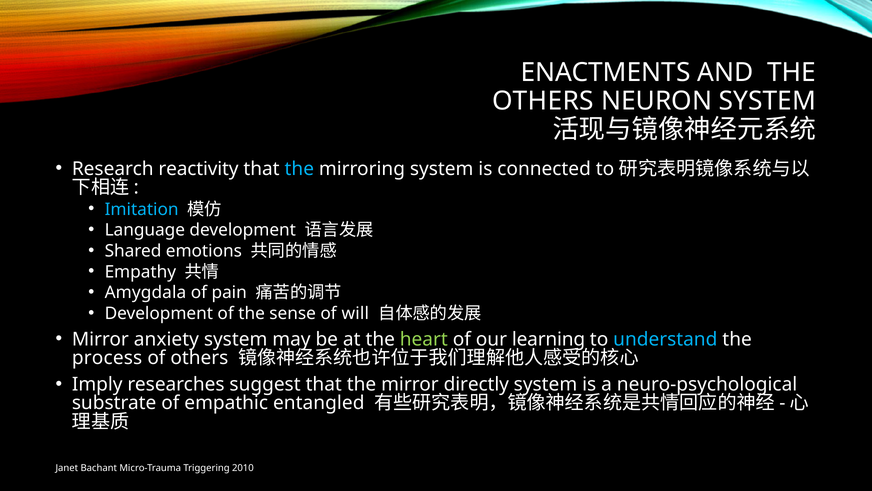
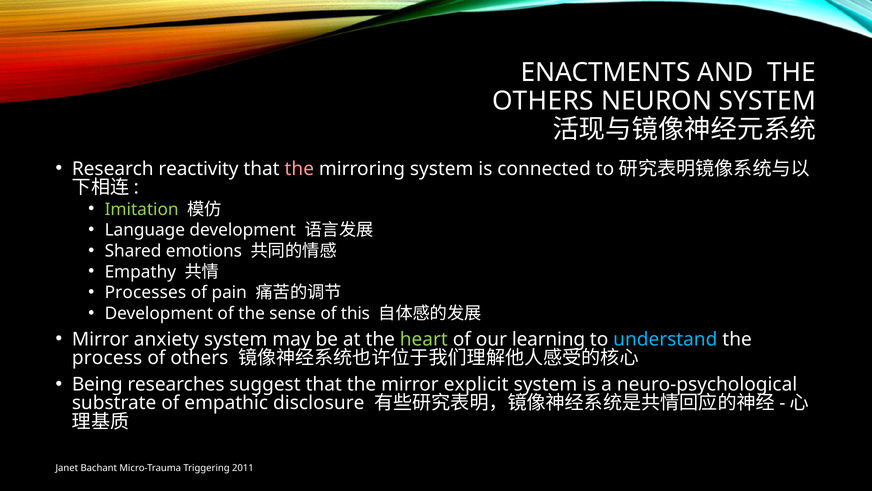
the at (299, 169) colour: light blue -> pink
Imitation colour: light blue -> light green
Amygdala: Amygdala -> Processes
will: will -> this
Imply: Imply -> Being
directly: directly -> explicit
entangled: entangled -> disclosure
2010: 2010 -> 2011
